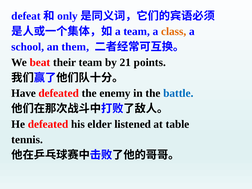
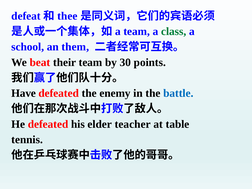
only: only -> thee
class colour: orange -> green
21: 21 -> 30
listened: listened -> teacher
